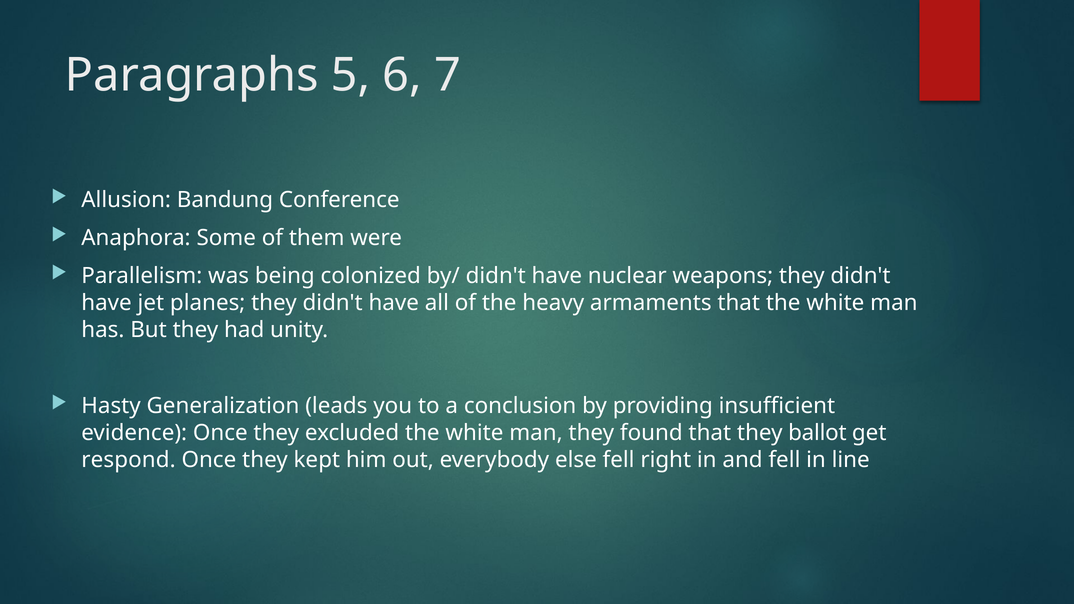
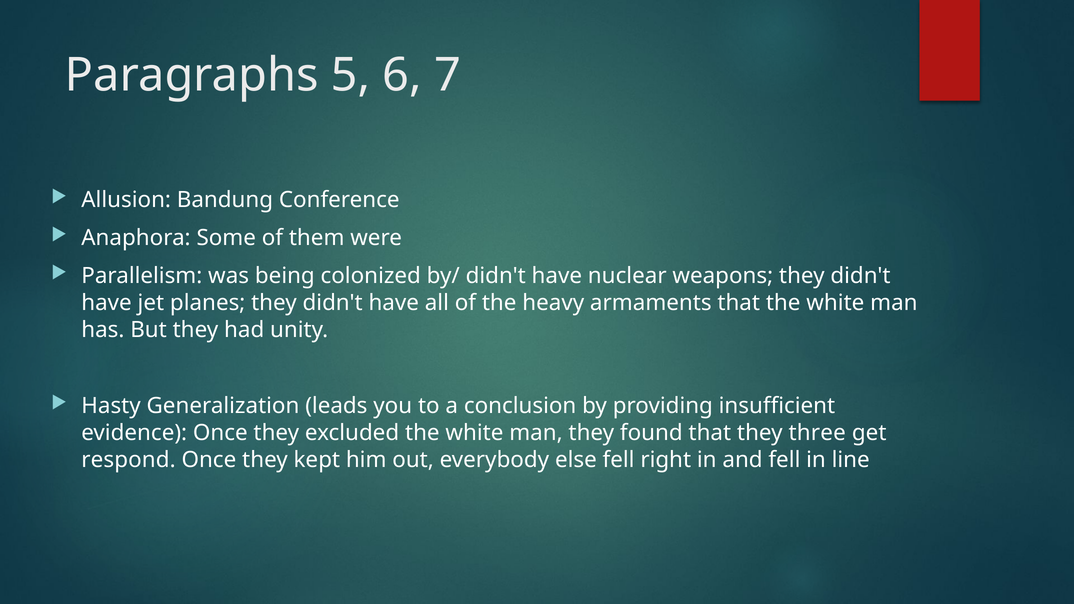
ballot: ballot -> three
